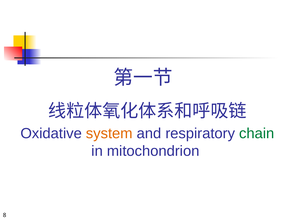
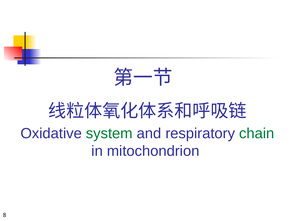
system colour: orange -> green
